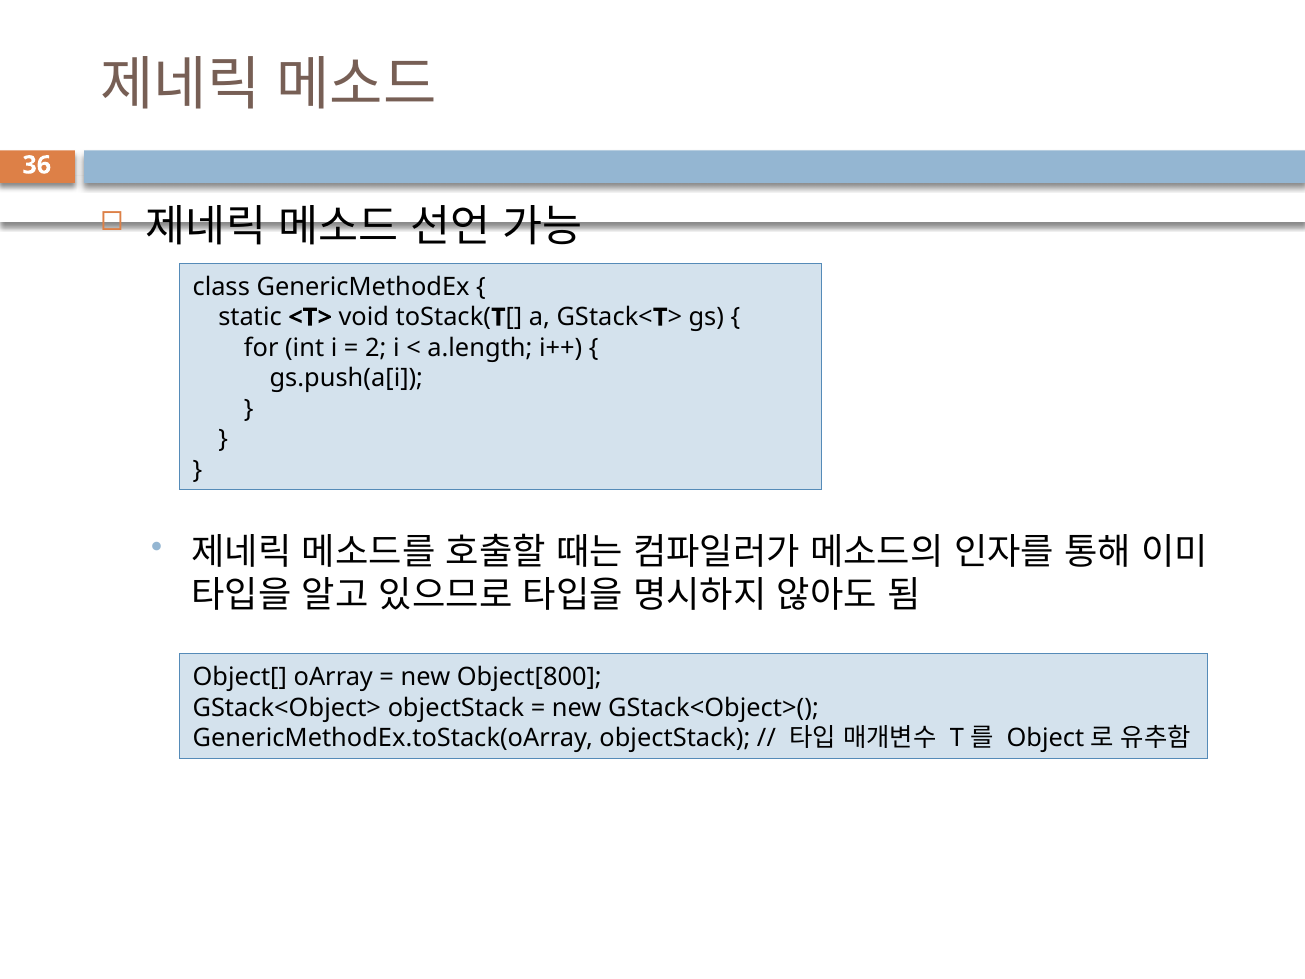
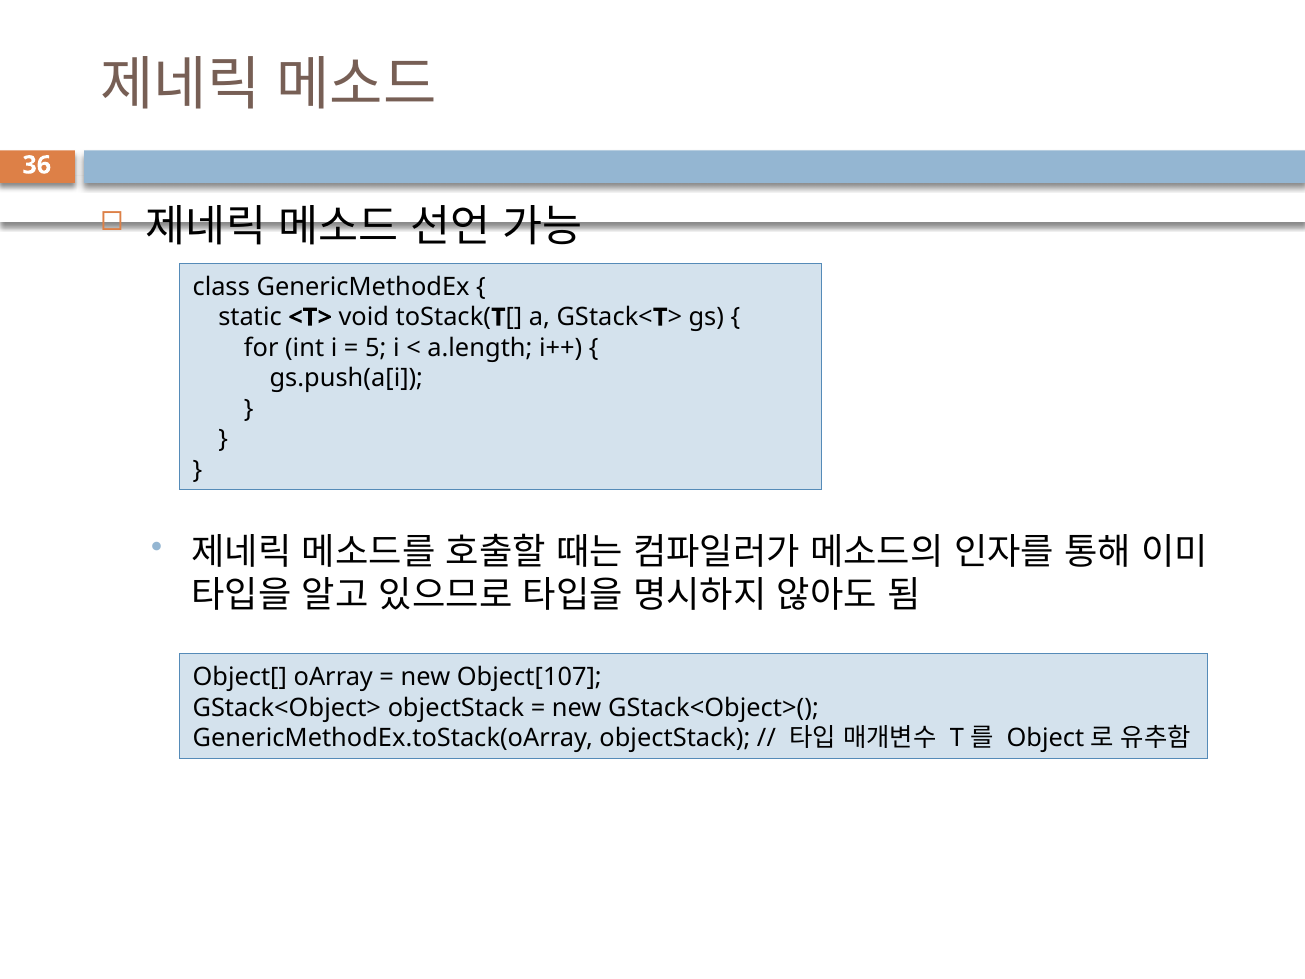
2: 2 -> 5
Object[800: Object[800 -> Object[107
